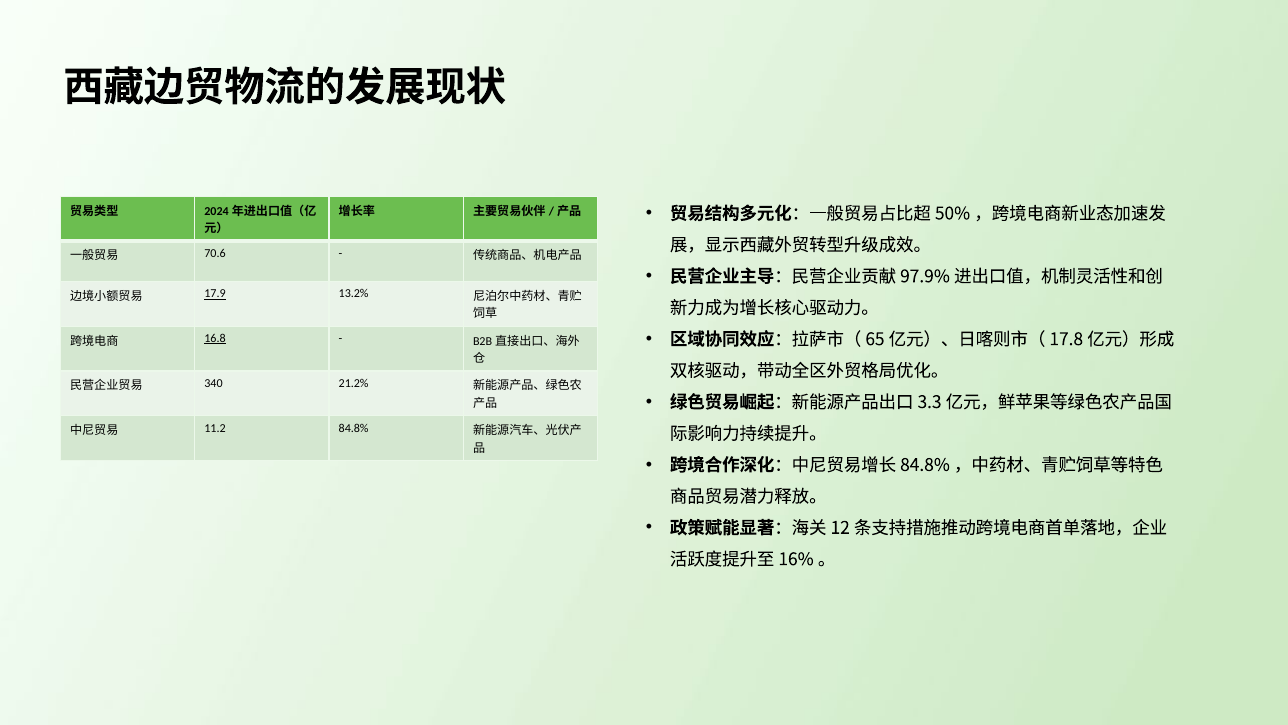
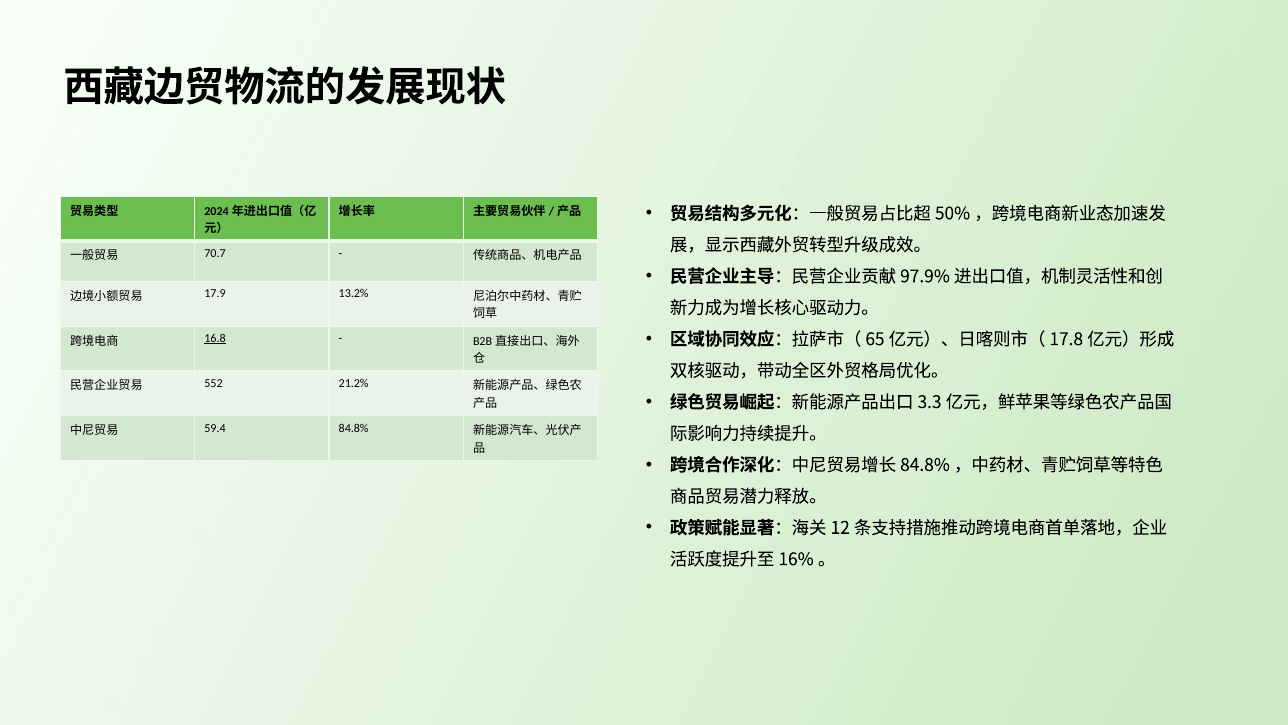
70.6: 70.6 -> 70.7
17.9 underline: present -> none
340: 340 -> 552
11.2: 11.2 -> 59.4
